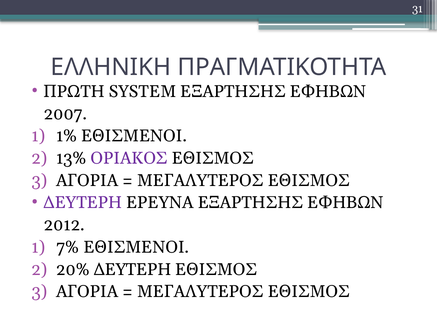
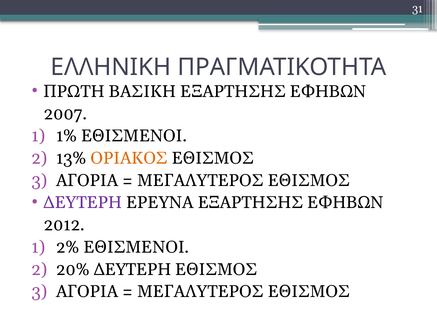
SYSTEM: SYSTEM -> ΒΑΣΙΚΗ
ΟΡΙΑΚΟΣ colour: purple -> orange
7%: 7% -> 2%
